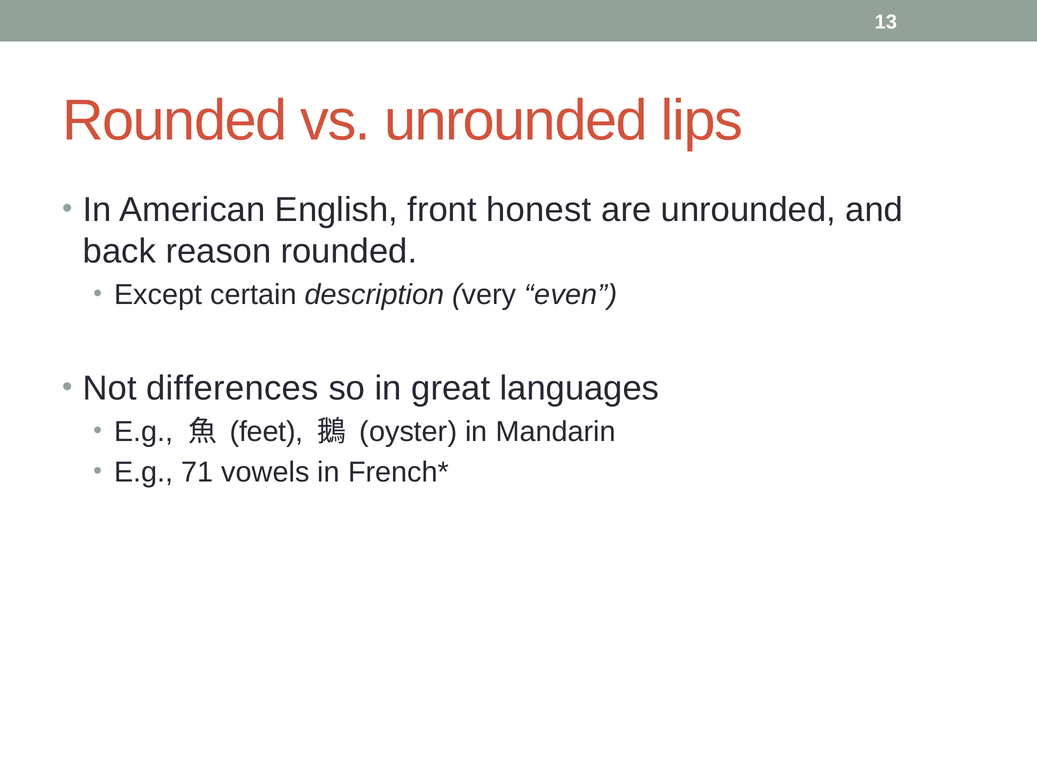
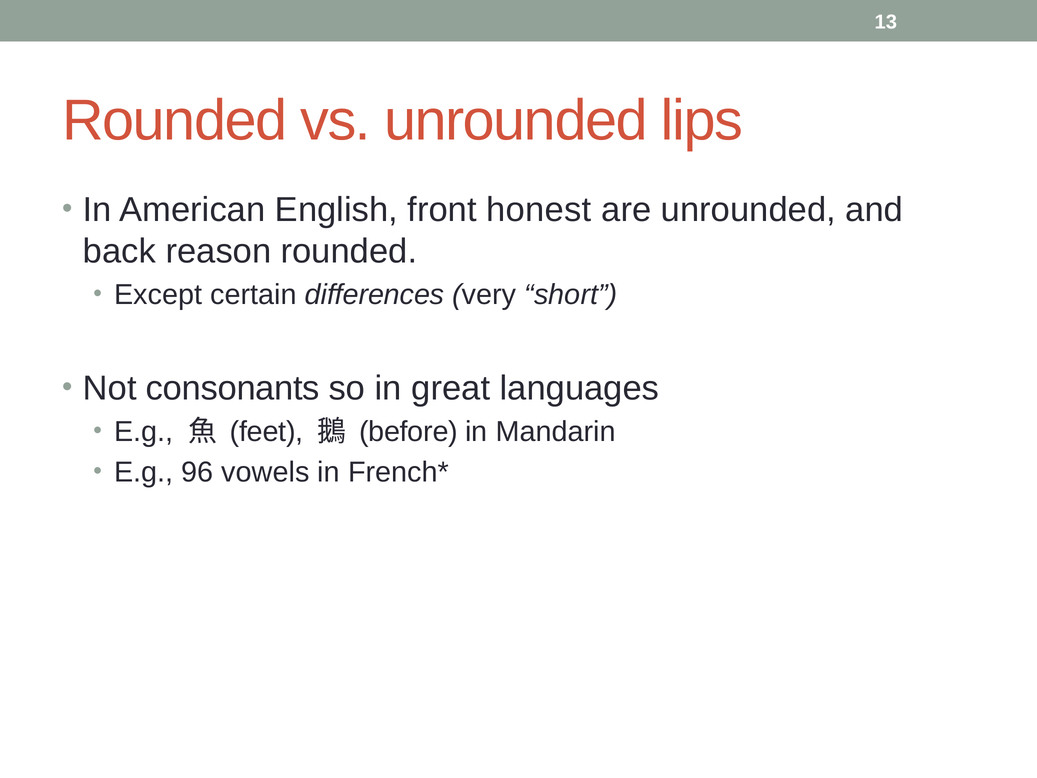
description: description -> differences
even: even -> short
differences: differences -> consonants
oyster: oyster -> before
71: 71 -> 96
